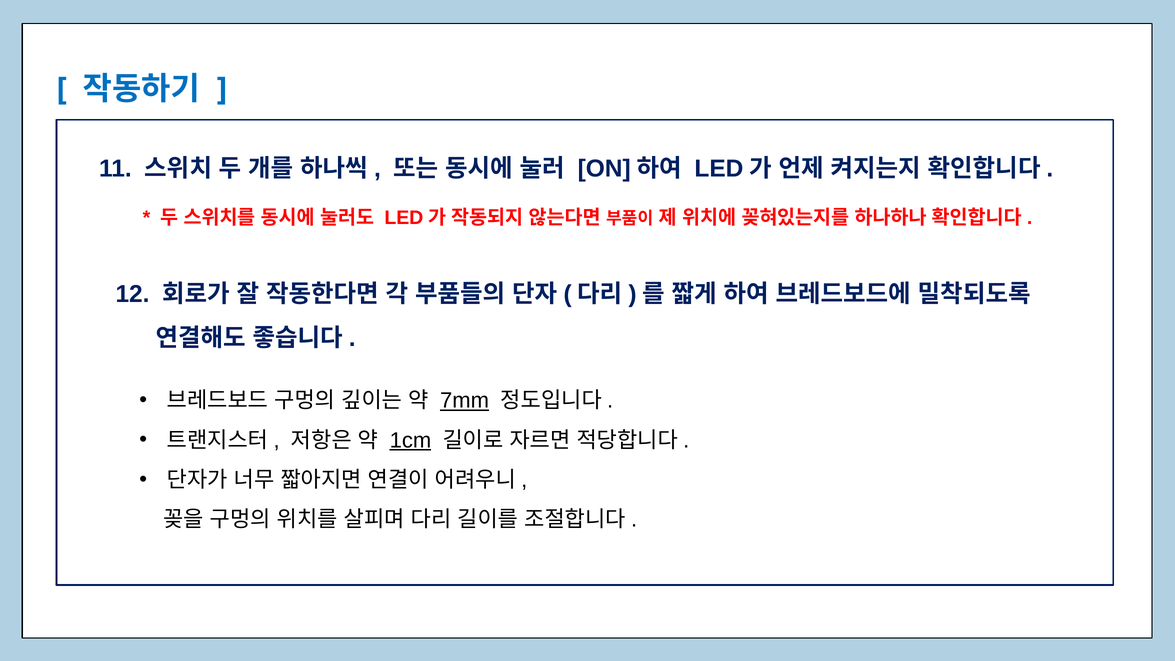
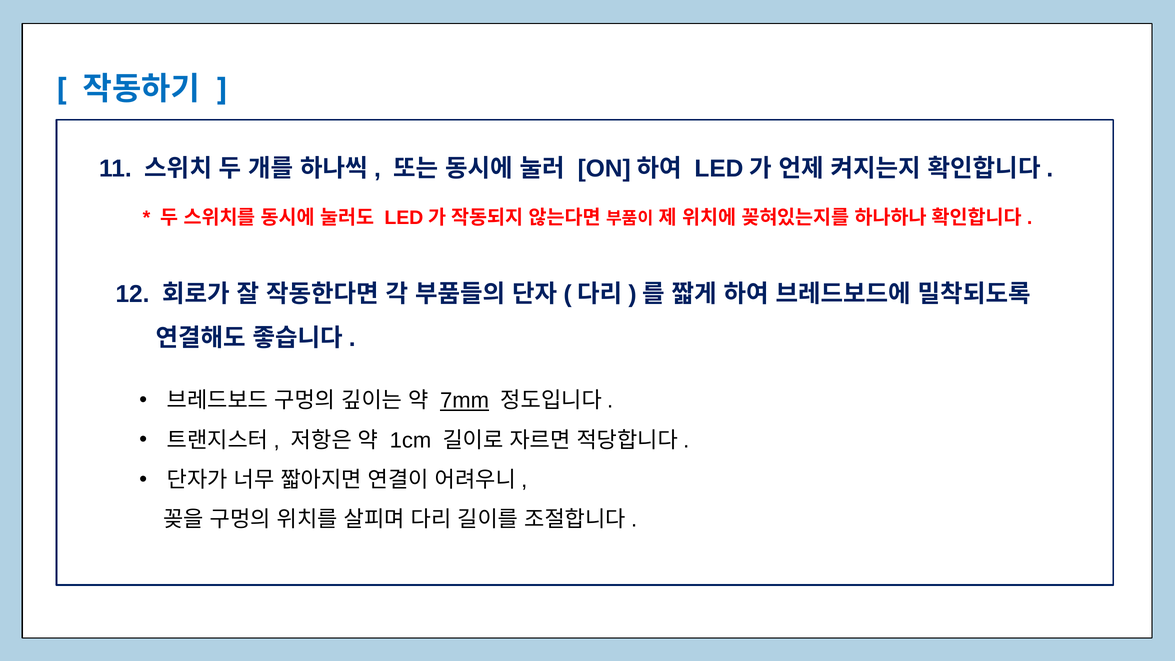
1cm underline: present -> none
